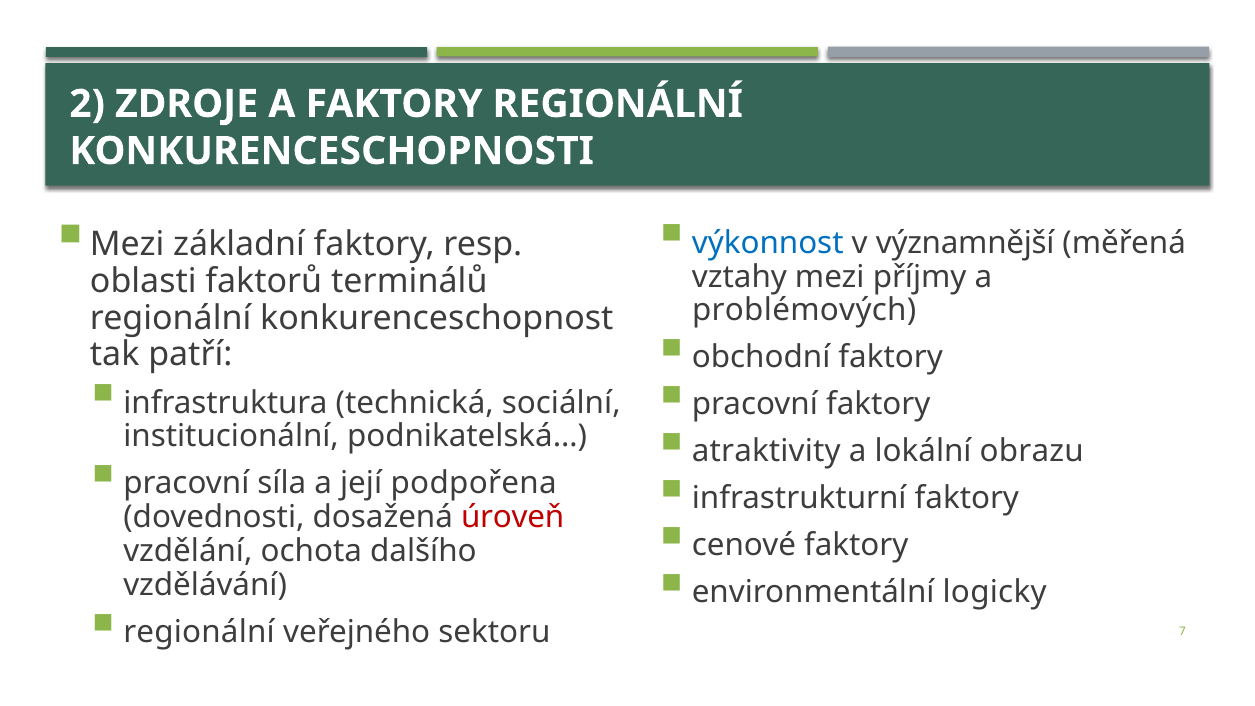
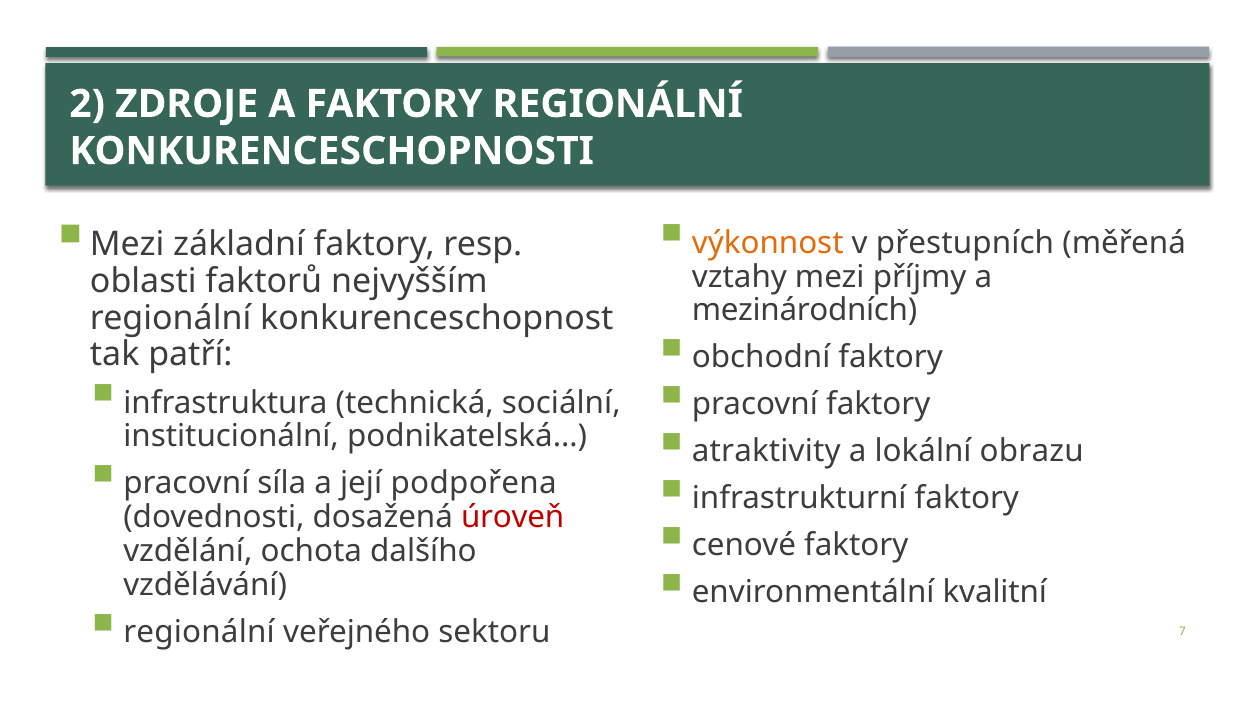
výkonnost colour: blue -> orange
významnější: významnější -> přestupních
terminálů: terminálů -> nejvyšším
problémových: problémových -> mezinárodních
logicky: logicky -> kvalitní
